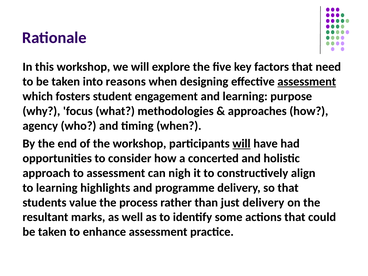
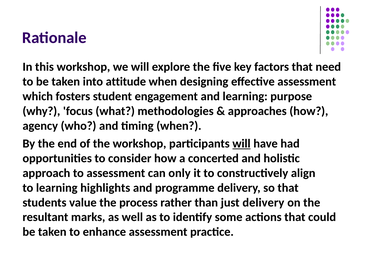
reasons: reasons -> attitude
assessment at (307, 82) underline: present -> none
nigh: nigh -> only
